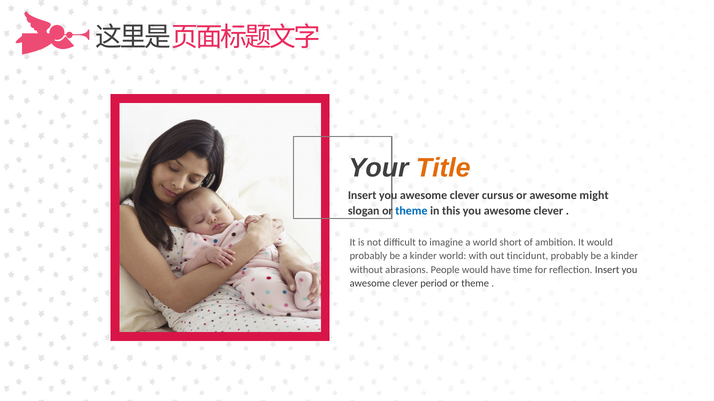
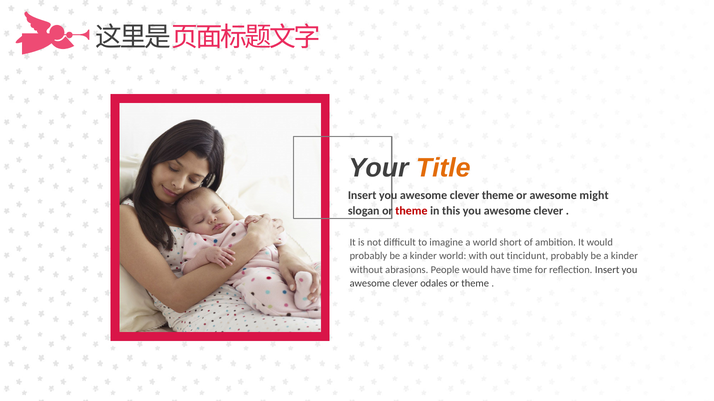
clever cursus: cursus -> theme
theme at (411, 211) colour: blue -> red
period: period -> odales
